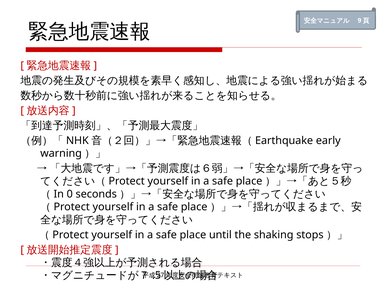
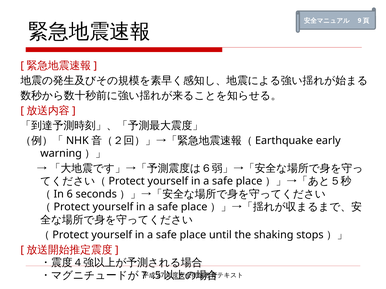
0: 0 -> 6
